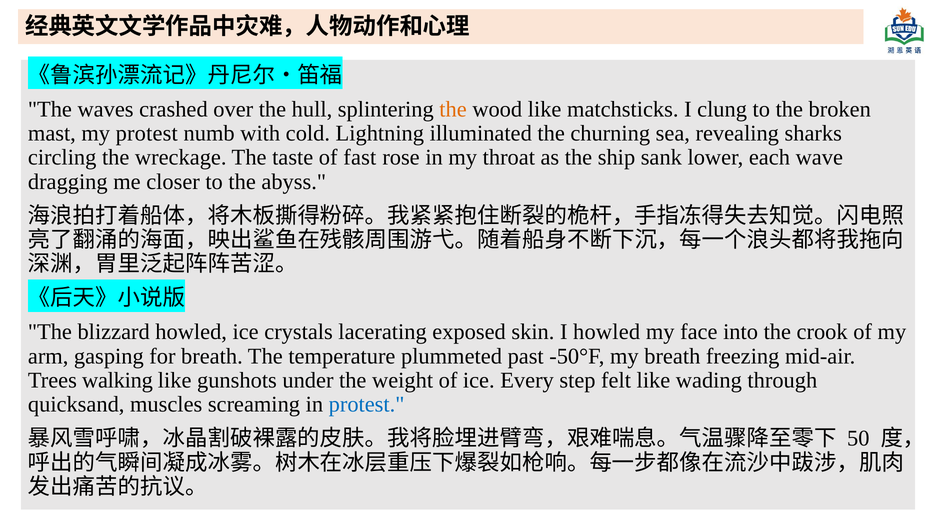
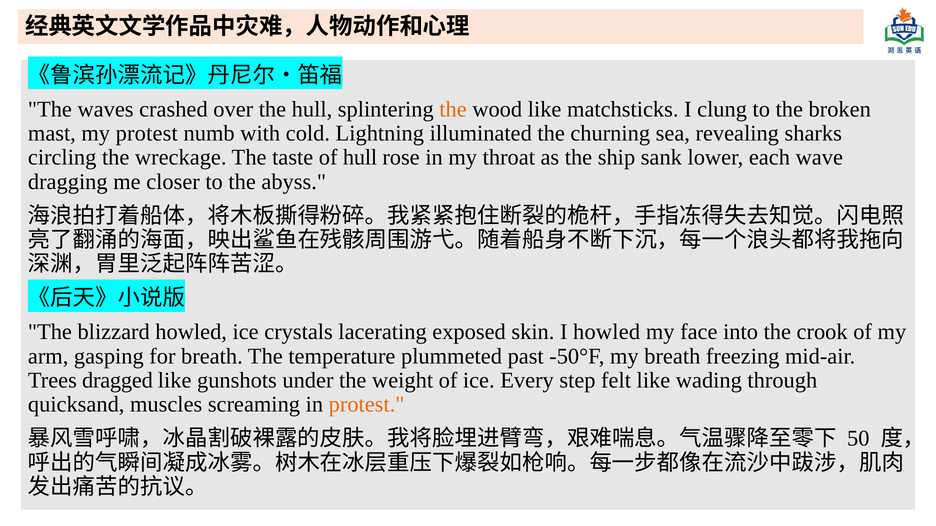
of fast: fast -> hull
walking: walking -> dragged
protest at (367, 405) colour: blue -> orange
